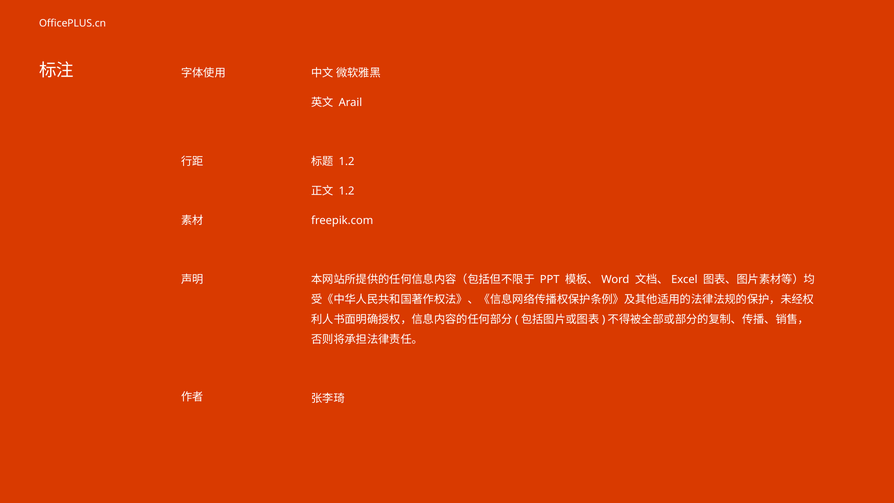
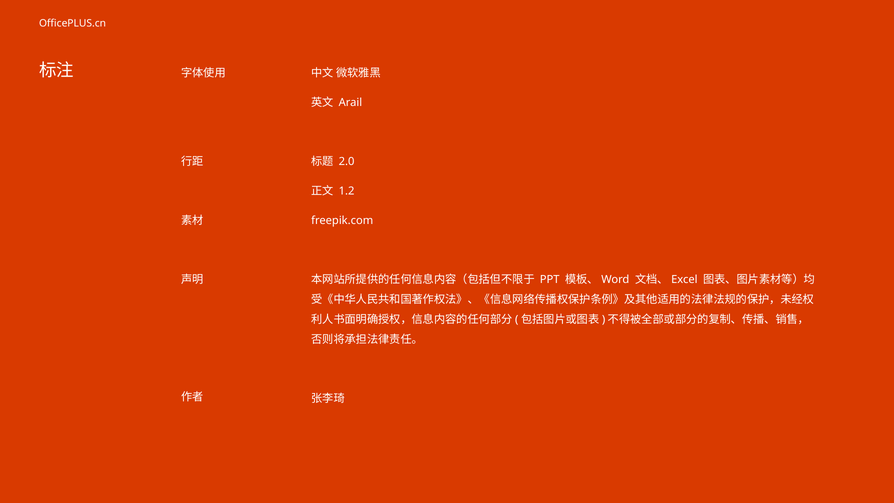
1.2 at (347, 162): 1.2 -> 2.0
